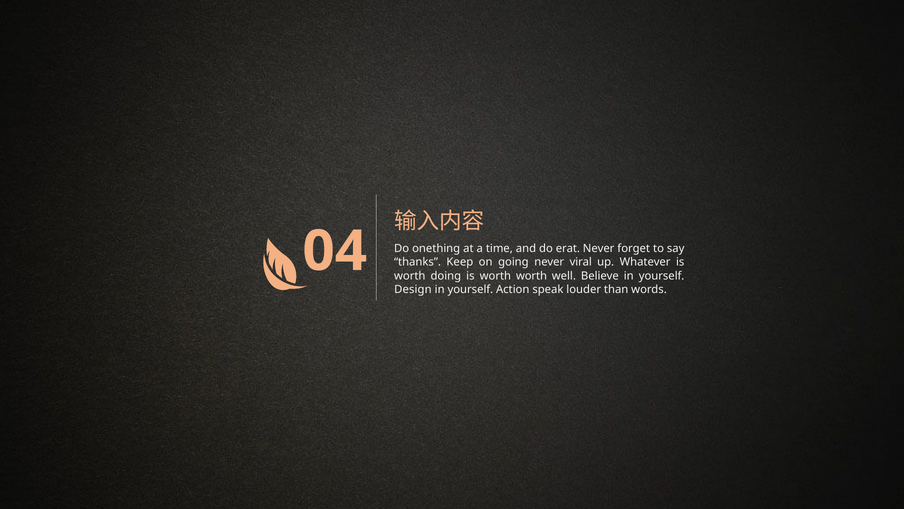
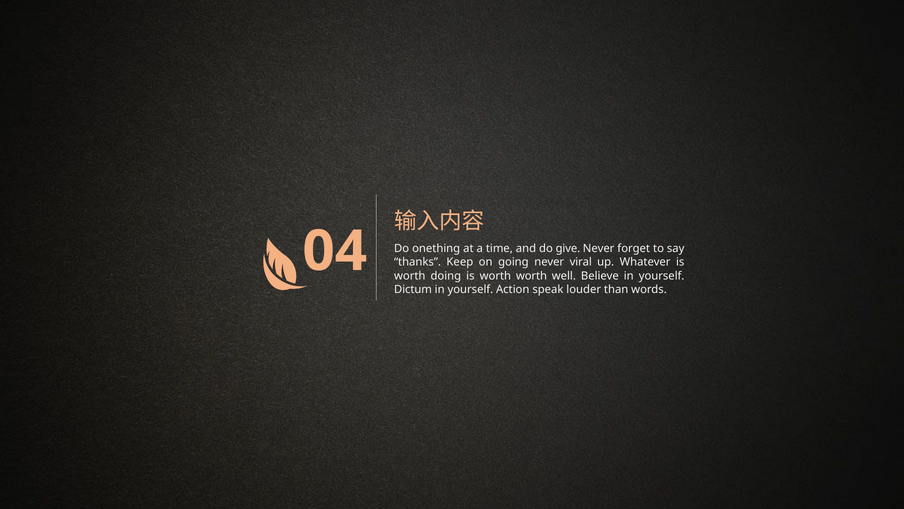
erat: erat -> give
Design: Design -> Dictum
